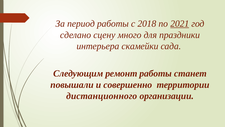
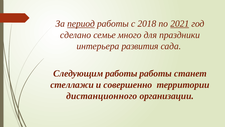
период underline: none -> present
сцену: сцену -> семье
скамейки: скамейки -> развития
Следующим ремонт: ремонт -> работы
повышали: повышали -> стеллажи
